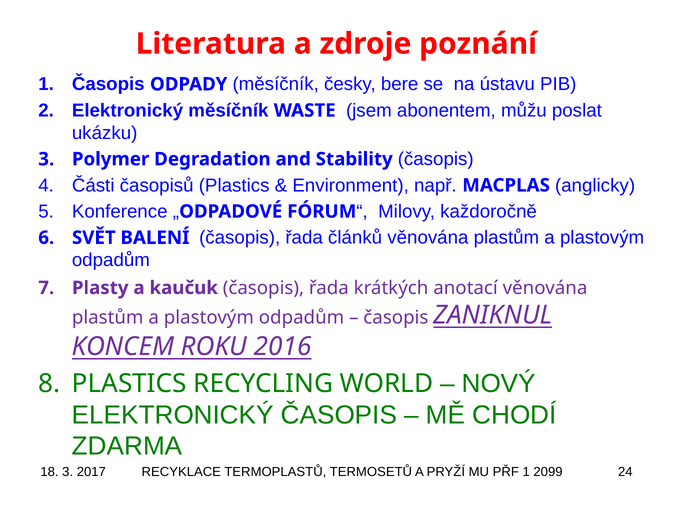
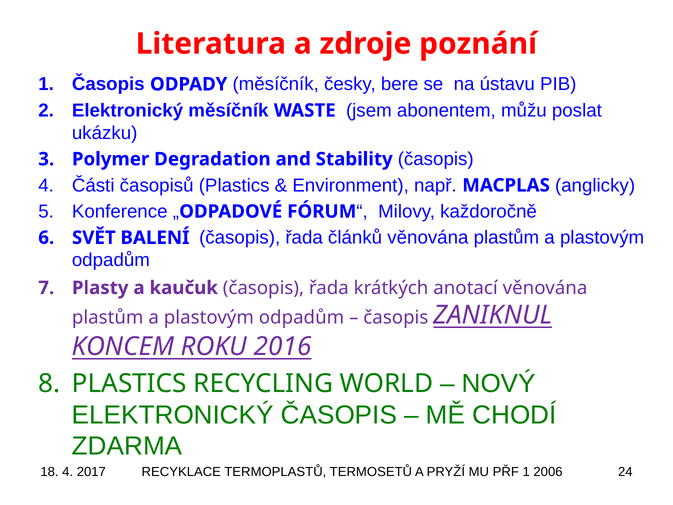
18 3: 3 -> 4
2099: 2099 -> 2006
